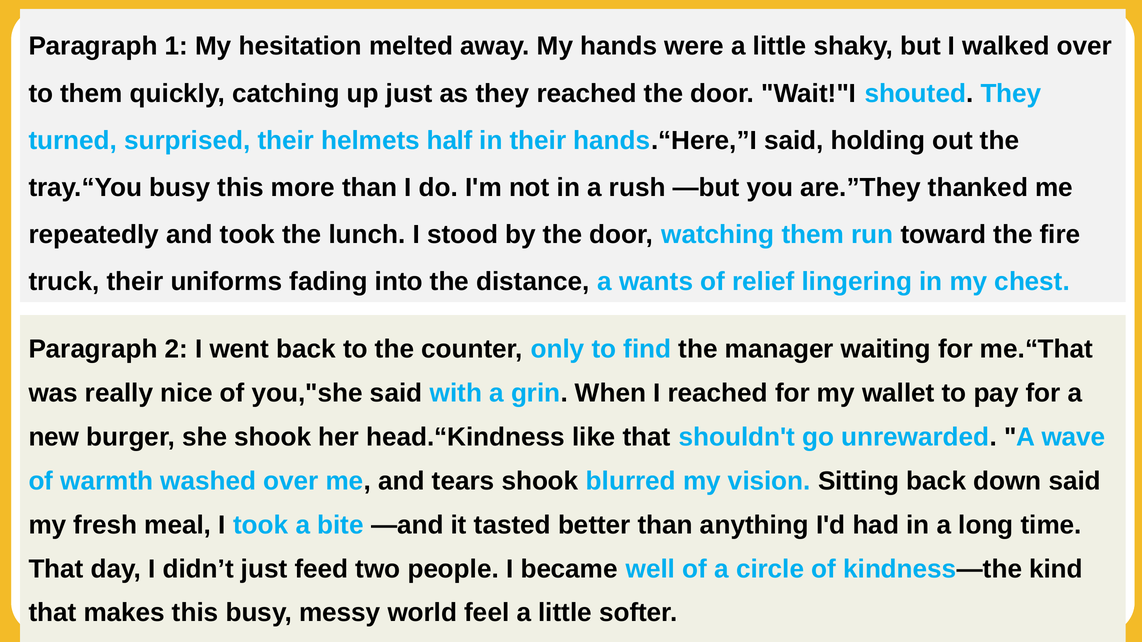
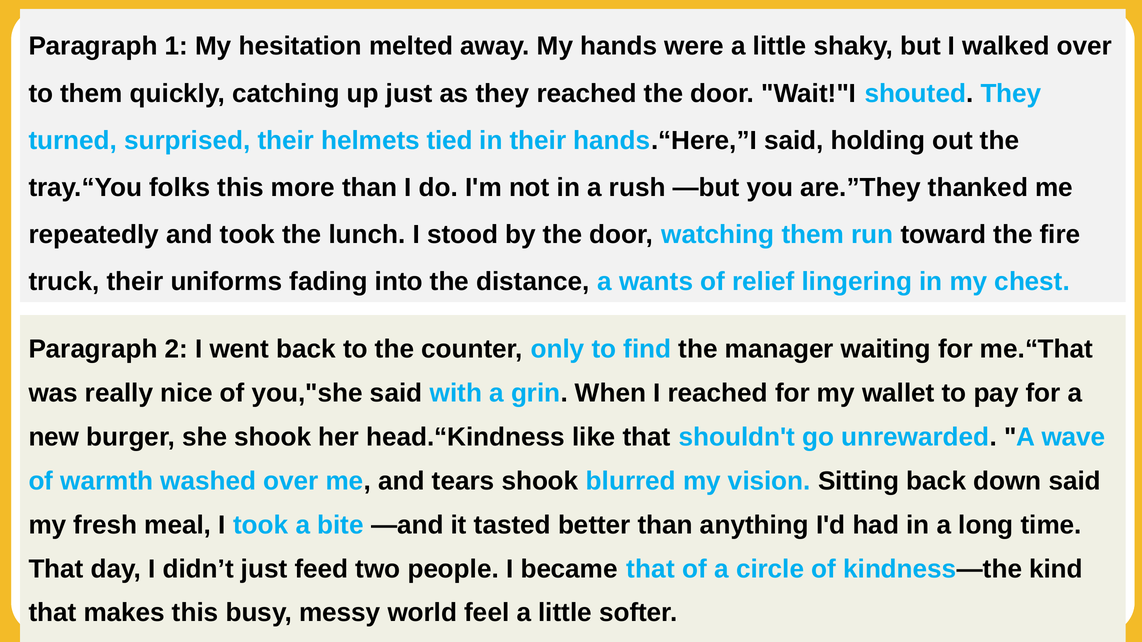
half: half -> tied
tray.“You busy: busy -> folks
became well: well -> that
